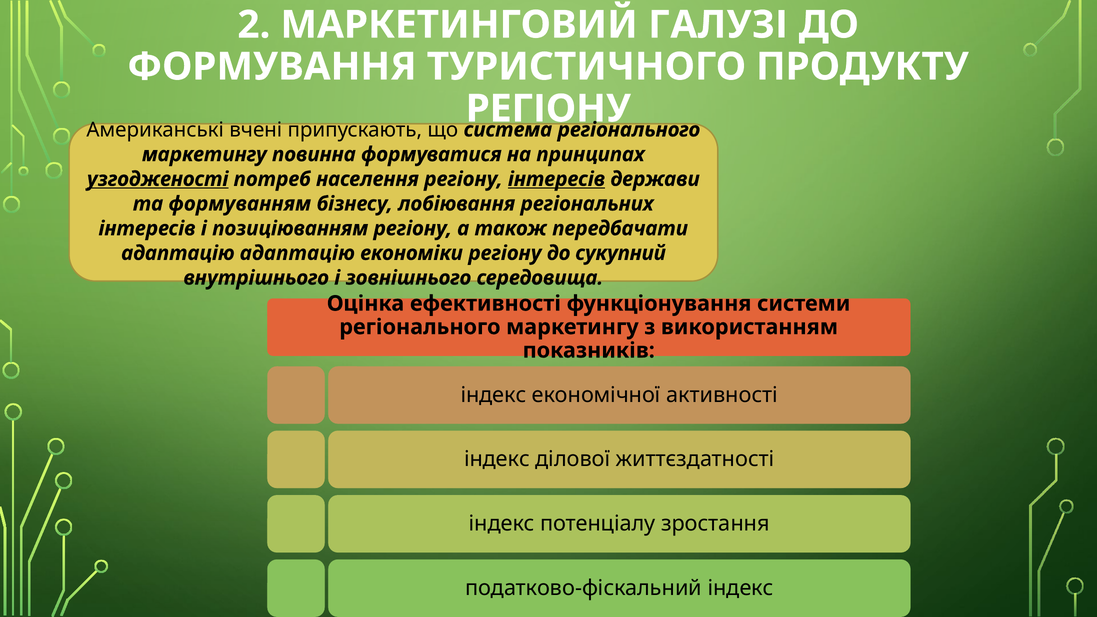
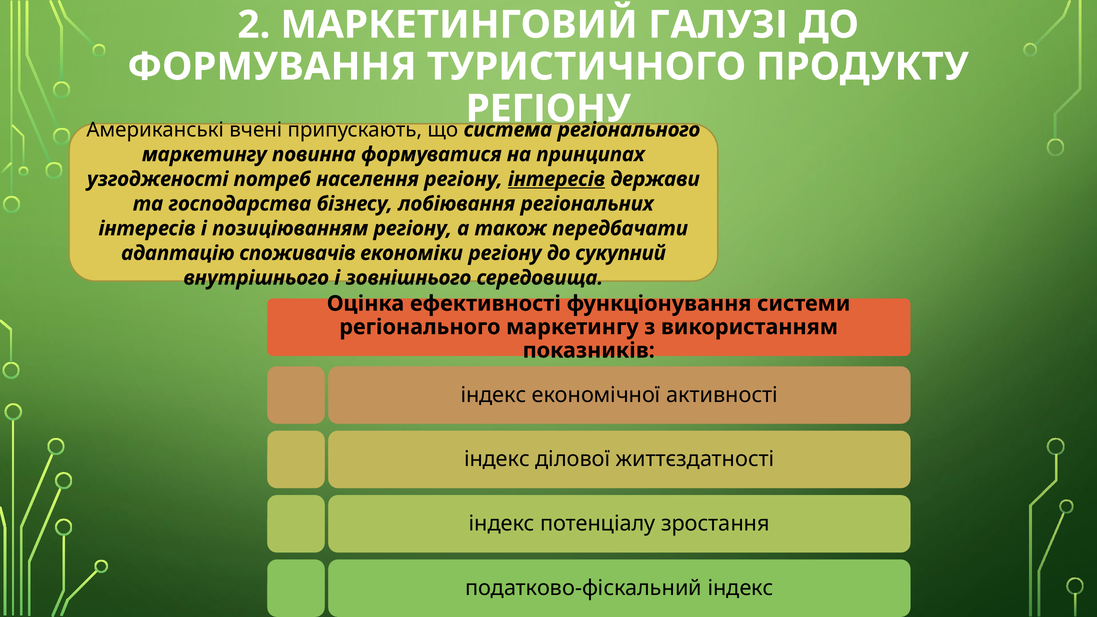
узгодженості underline: present -> none
формуванням: формуванням -> господарства
адаптацію адаптацію: адаптацію -> споживачів
